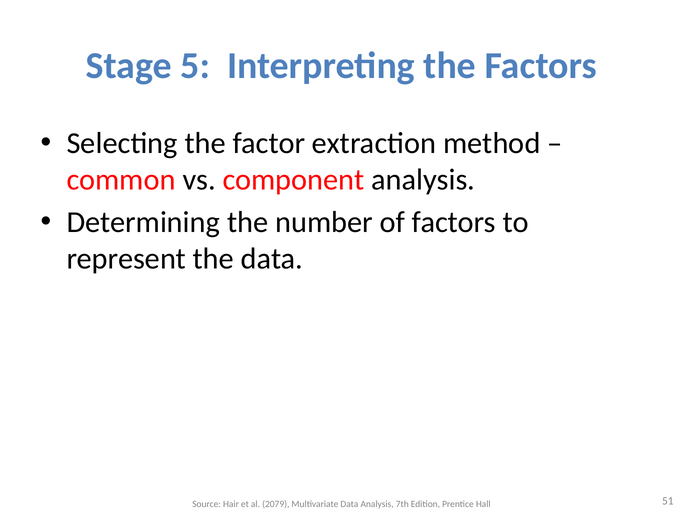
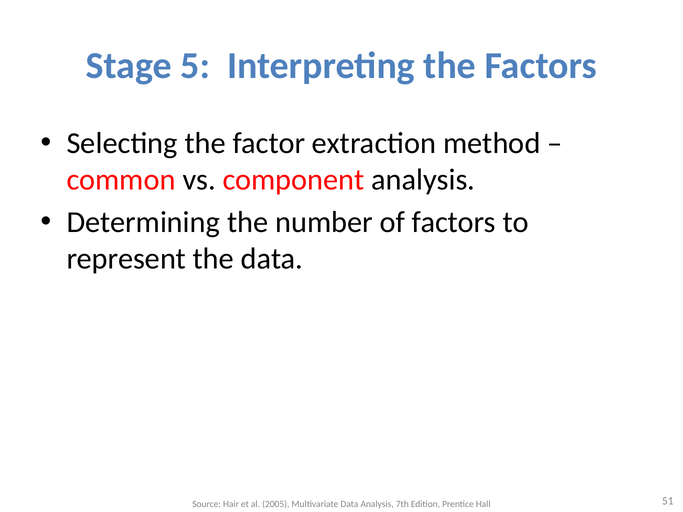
2079: 2079 -> 2005
